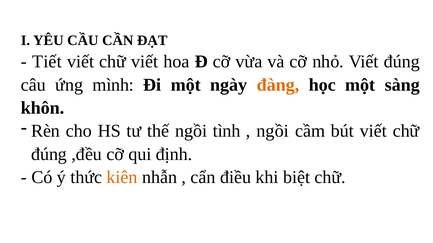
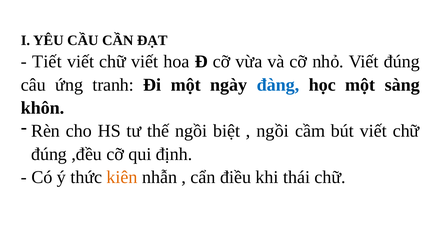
mình: mình -> tranh
đàng colour: orange -> blue
tình: tình -> biệt
biệt: biệt -> thái
